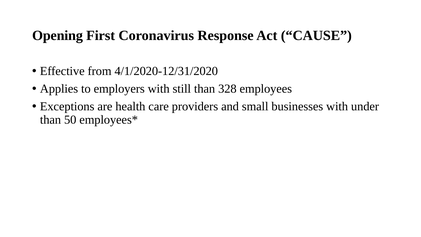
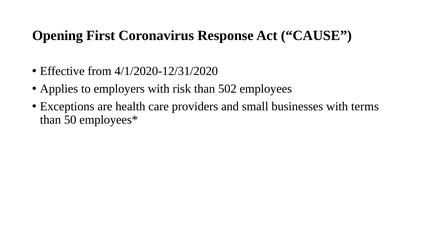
still: still -> risk
328: 328 -> 502
under: under -> terms
